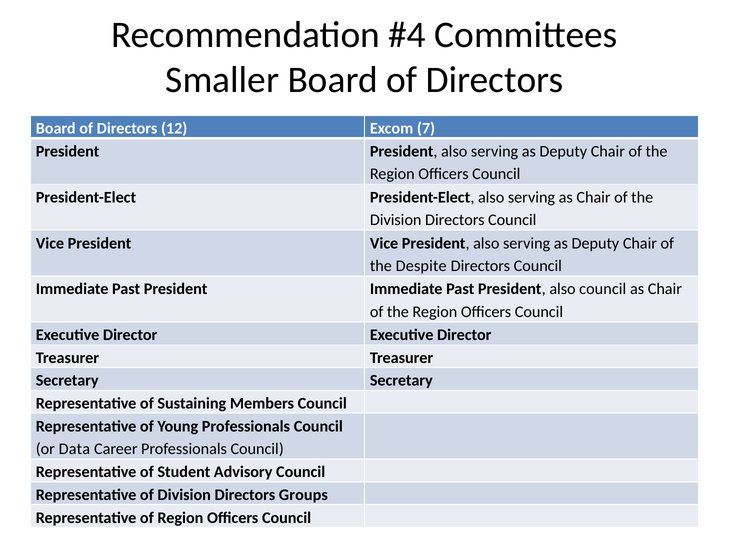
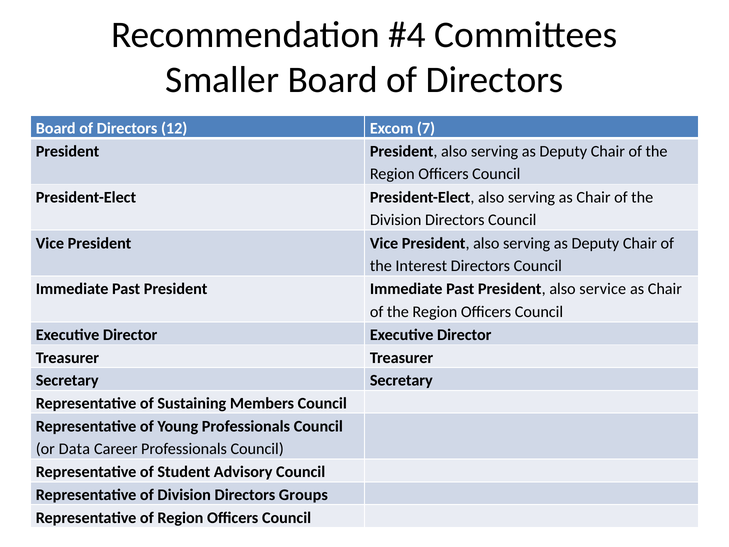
Despite: Despite -> Interest
also council: council -> service
